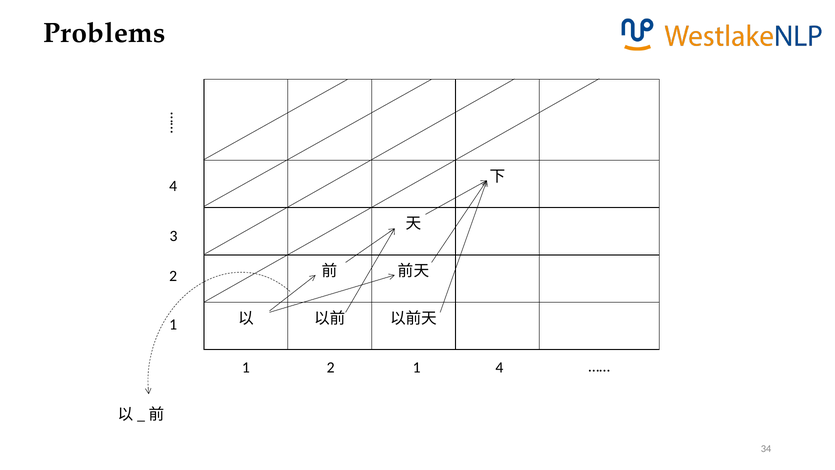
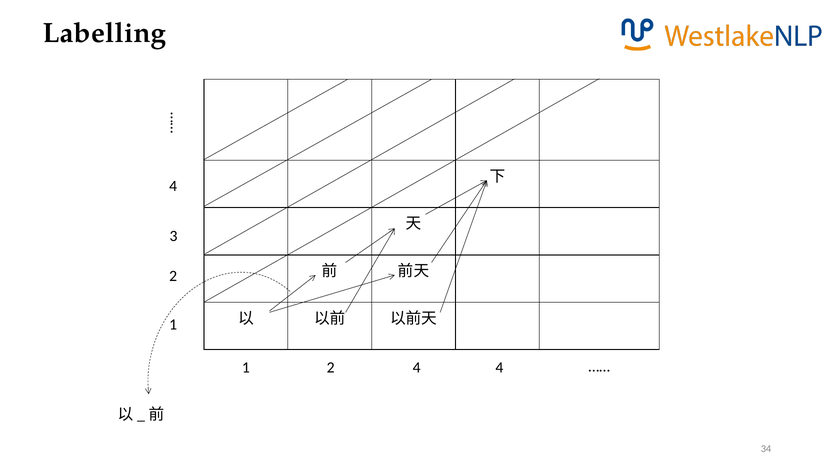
Problems: Problems -> Labelling
2 1: 1 -> 4
